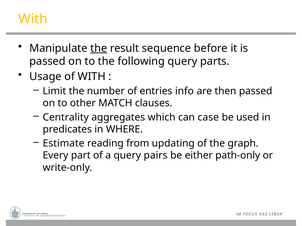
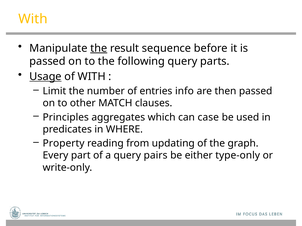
Usage underline: none -> present
Centrality: Centrality -> Principles
Estimate: Estimate -> Property
path-only: path-only -> type-only
